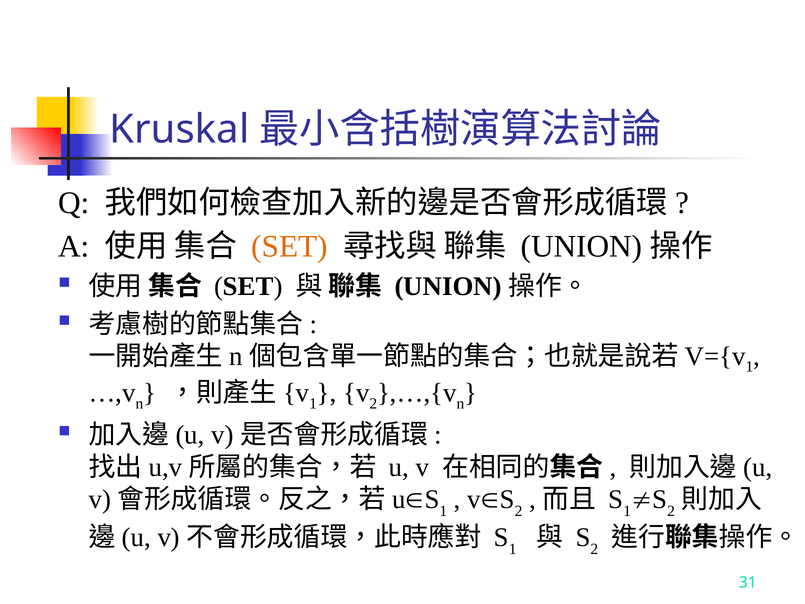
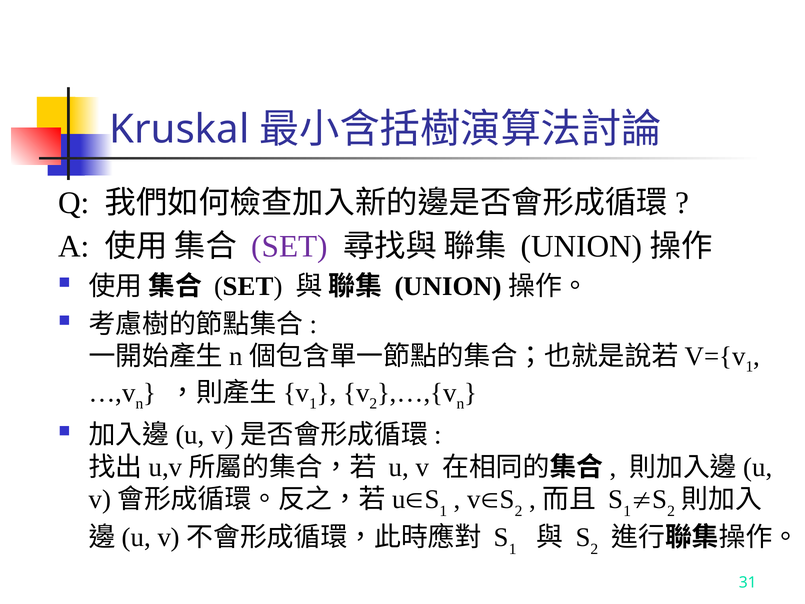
SET at (290, 247) colour: orange -> purple
